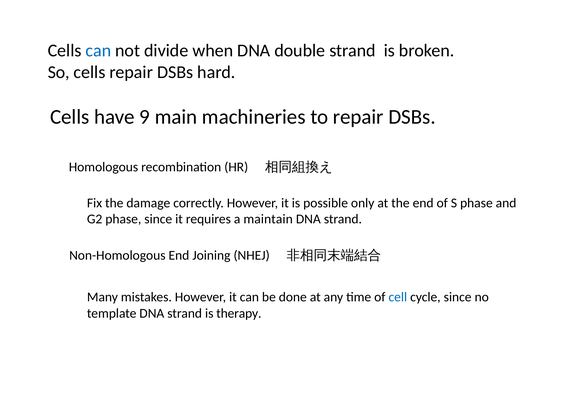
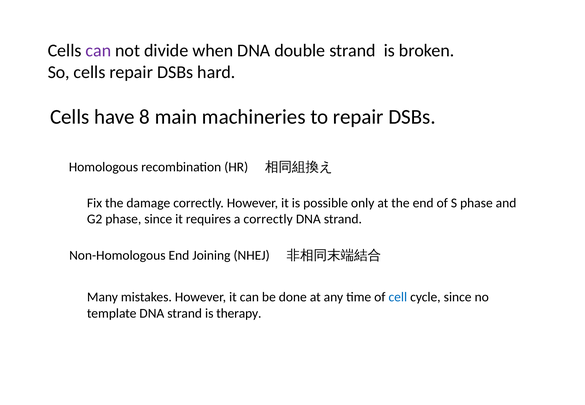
can at (98, 51) colour: blue -> purple
9: 9 -> 8
a maintain: maintain -> correctly
